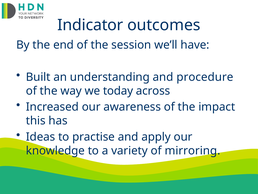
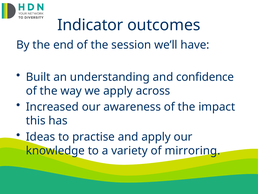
procedure: procedure -> confidence
we today: today -> apply
